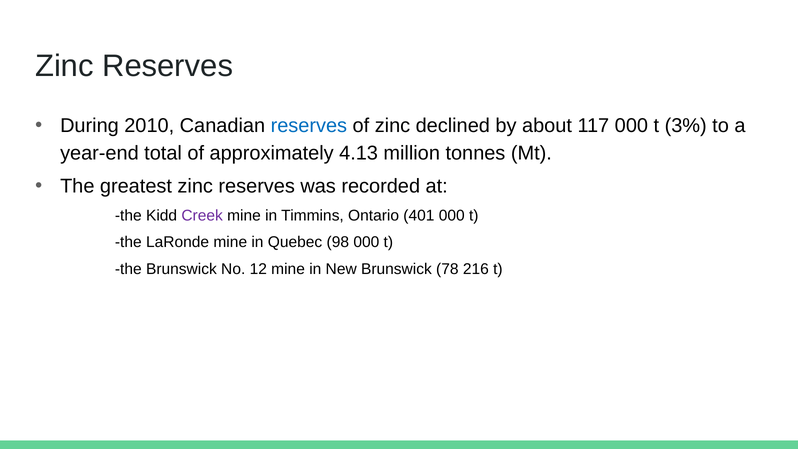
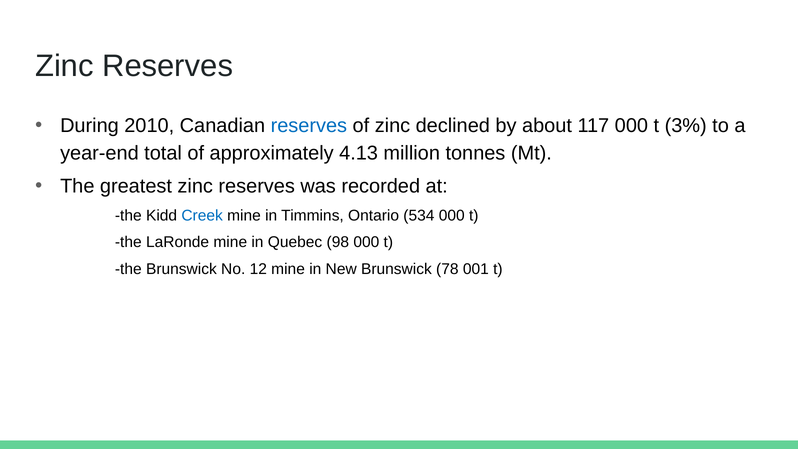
Creek colour: purple -> blue
401: 401 -> 534
216: 216 -> 001
